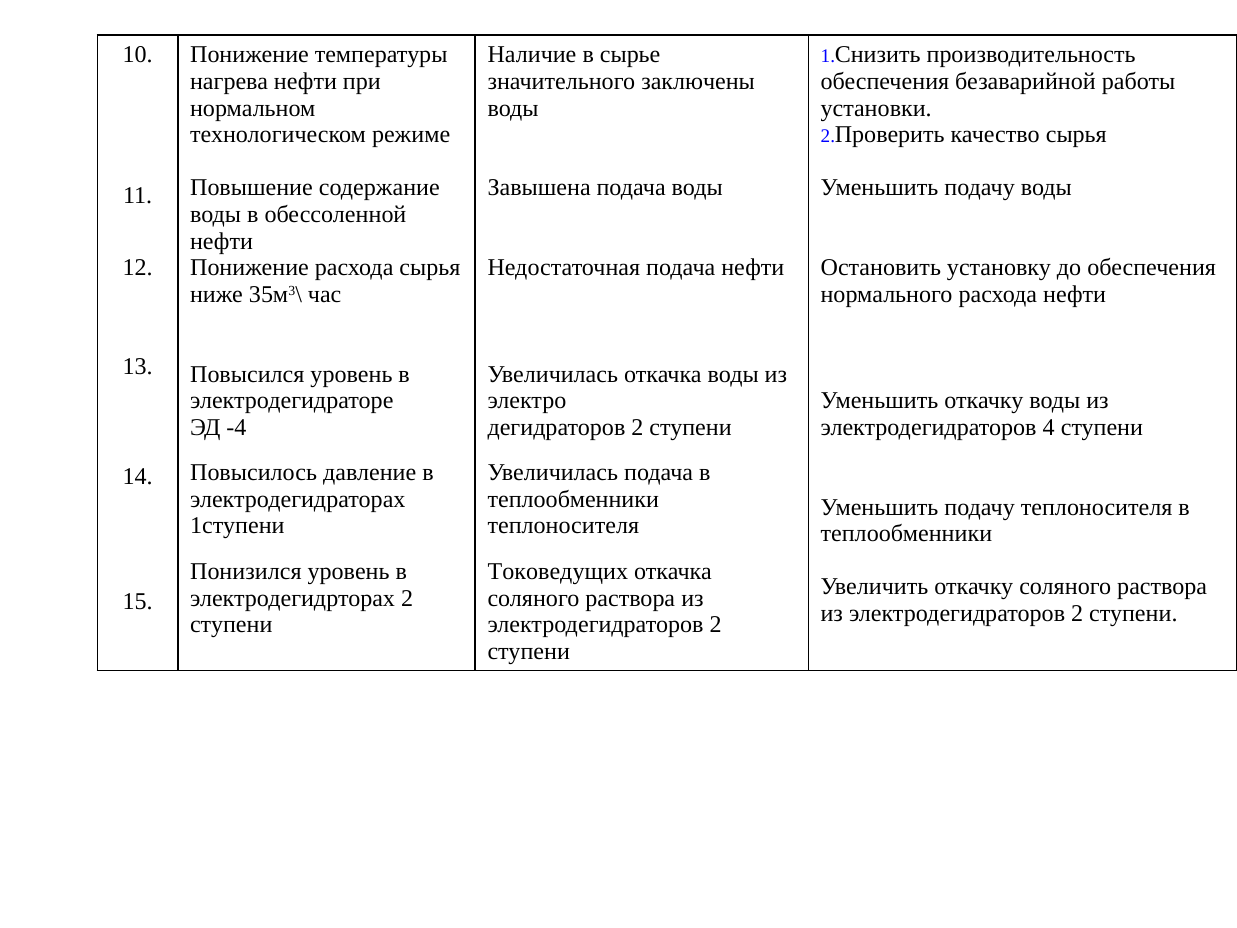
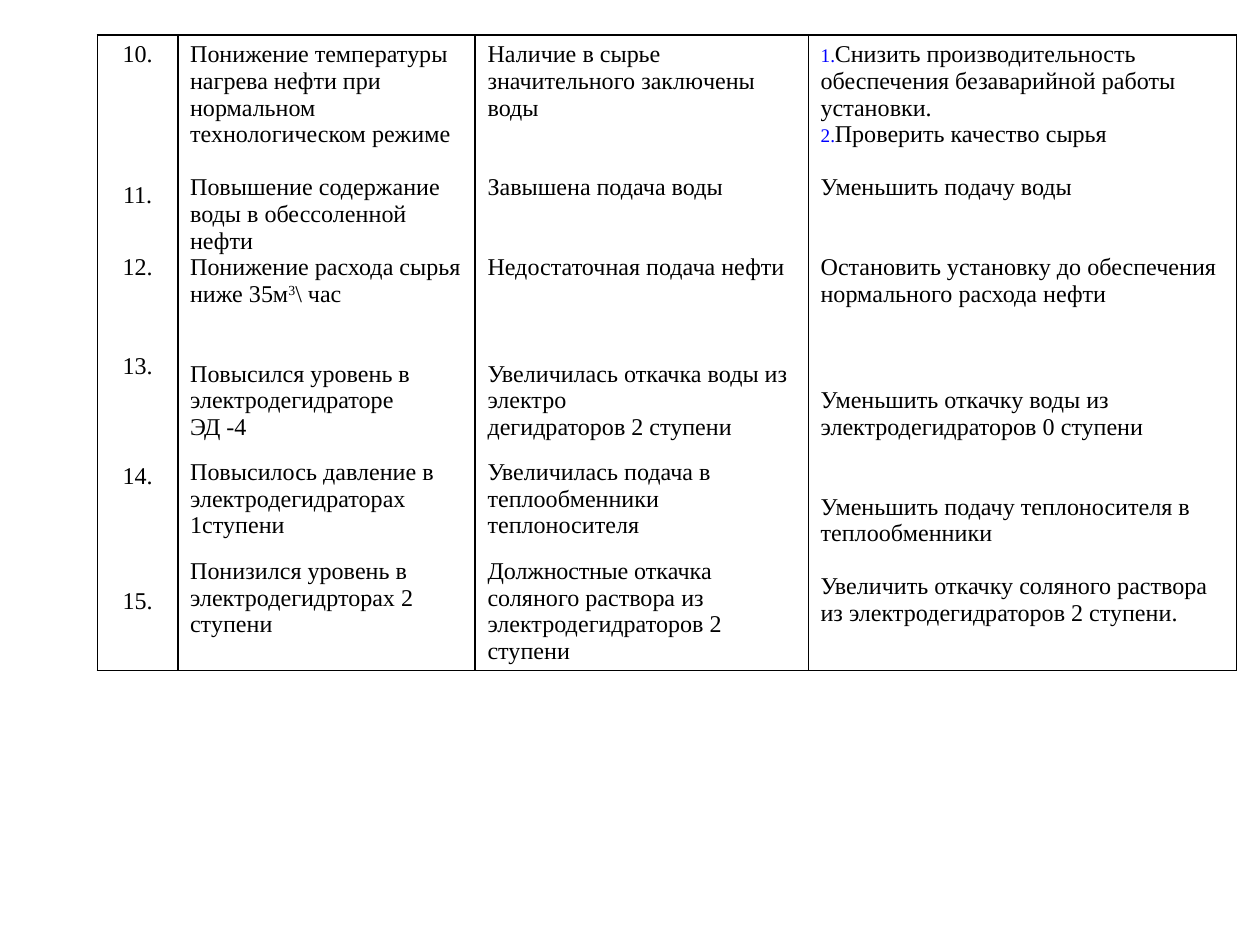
4: 4 -> 0
Токоведущих: Токоведущих -> Должностные
